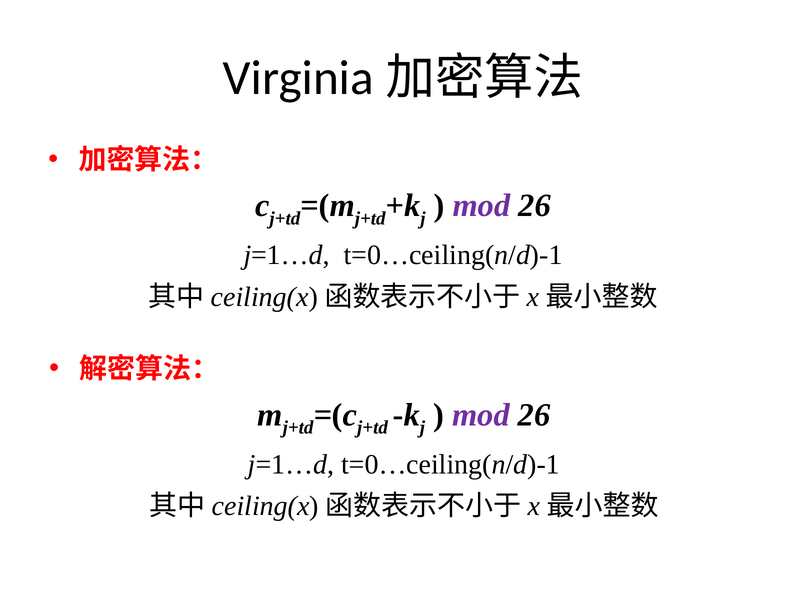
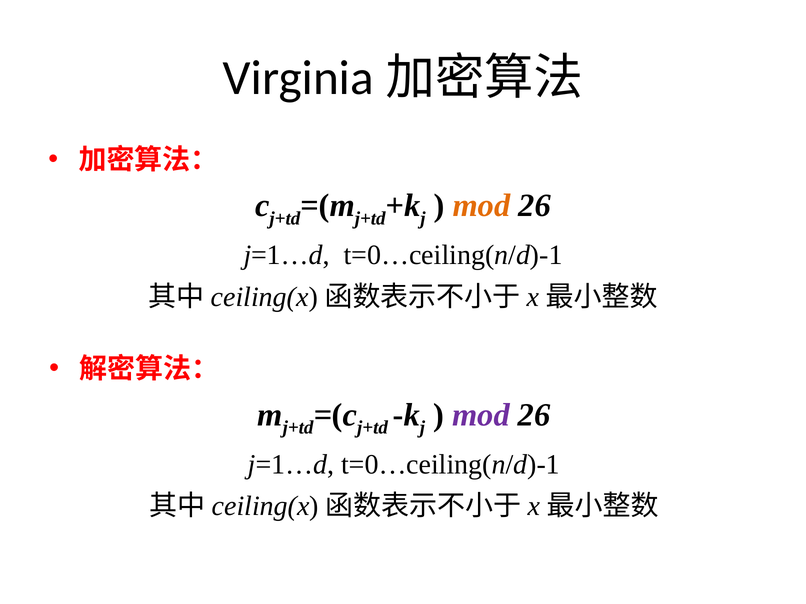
mod at (481, 206) colour: purple -> orange
